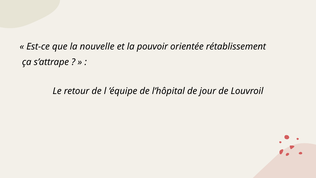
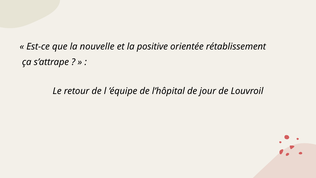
pouvoir: pouvoir -> positive
